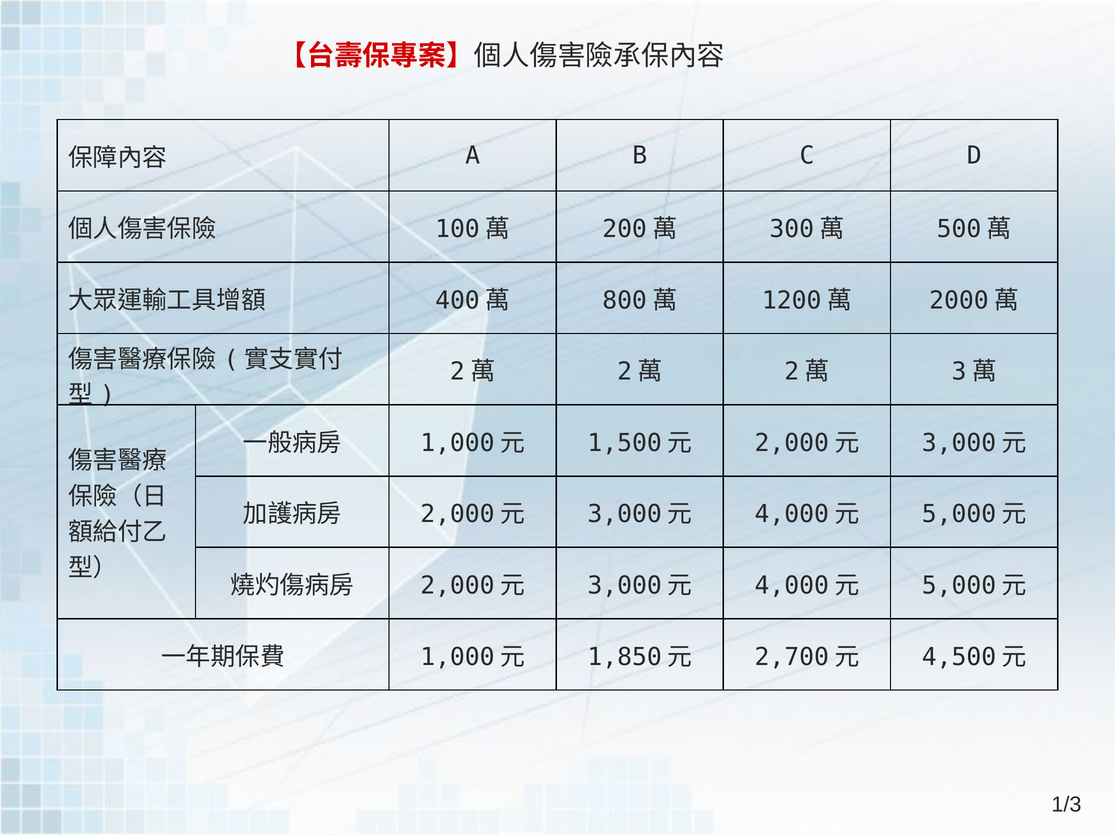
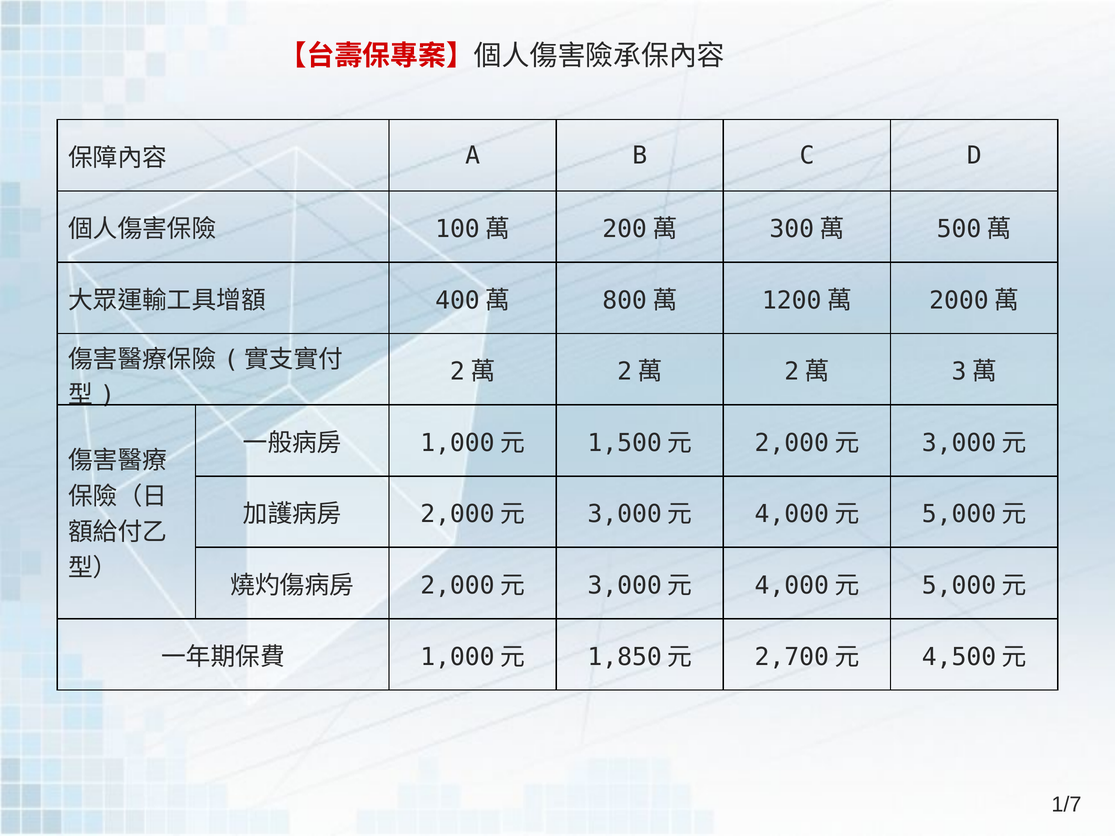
1/3: 1/3 -> 1/7
